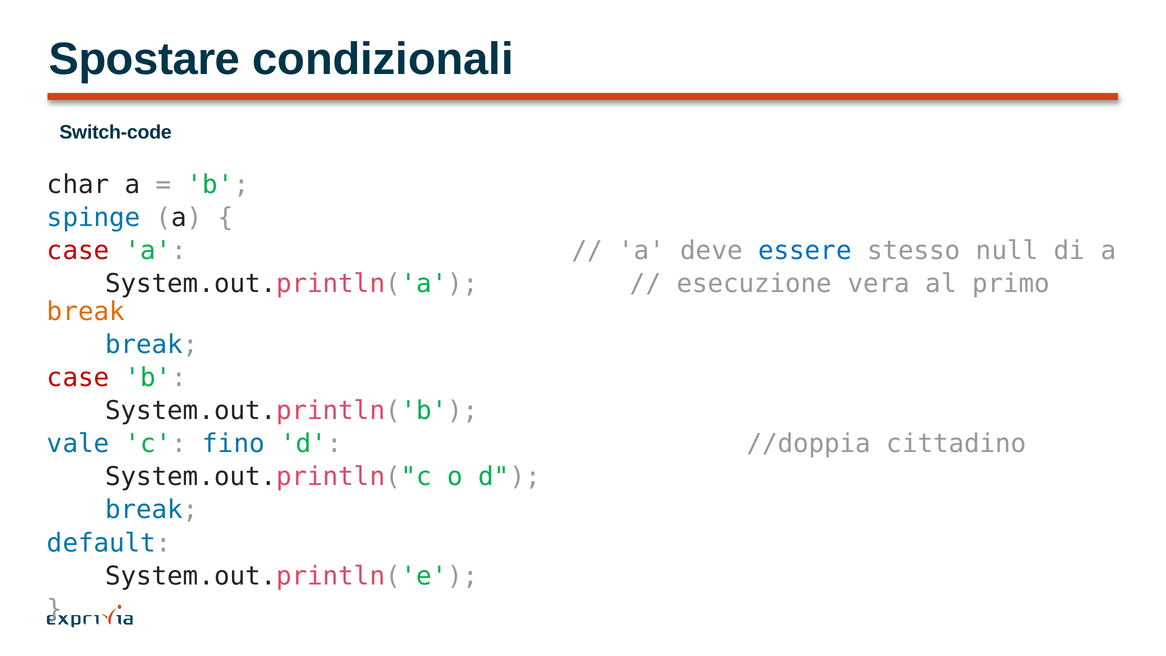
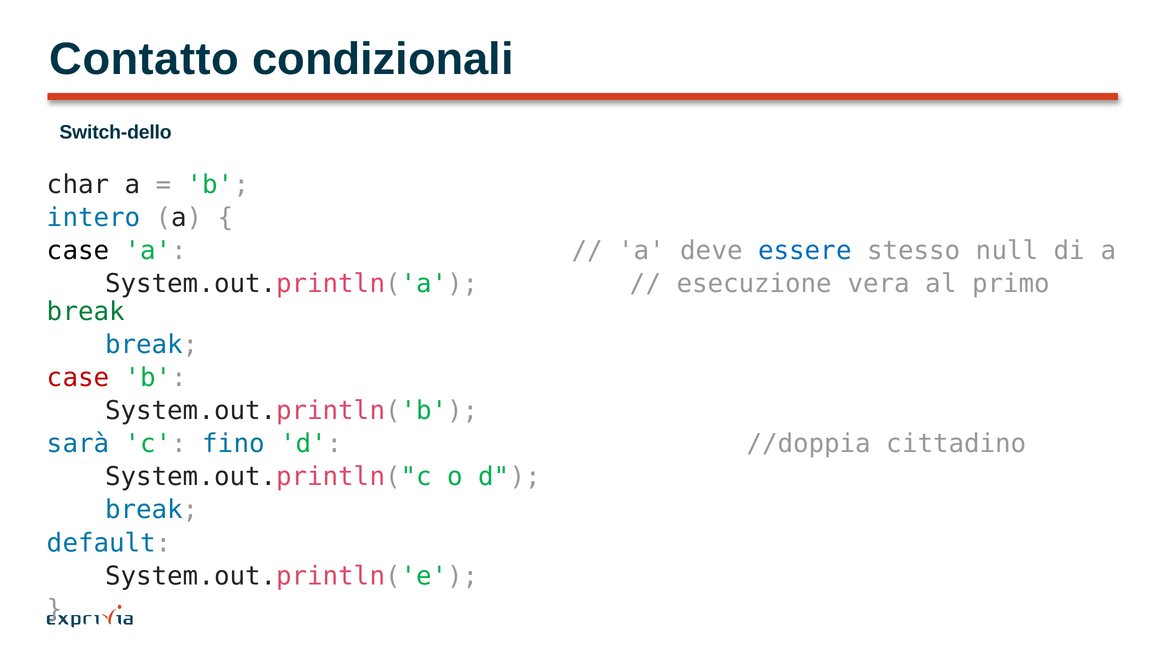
Spostare: Spostare -> Contatto
Switch-code: Switch-code -> Switch-dello
spinge: spinge -> intero
case at (78, 251) colour: red -> black
break at (86, 312) colour: orange -> green
vale: vale -> sarà
